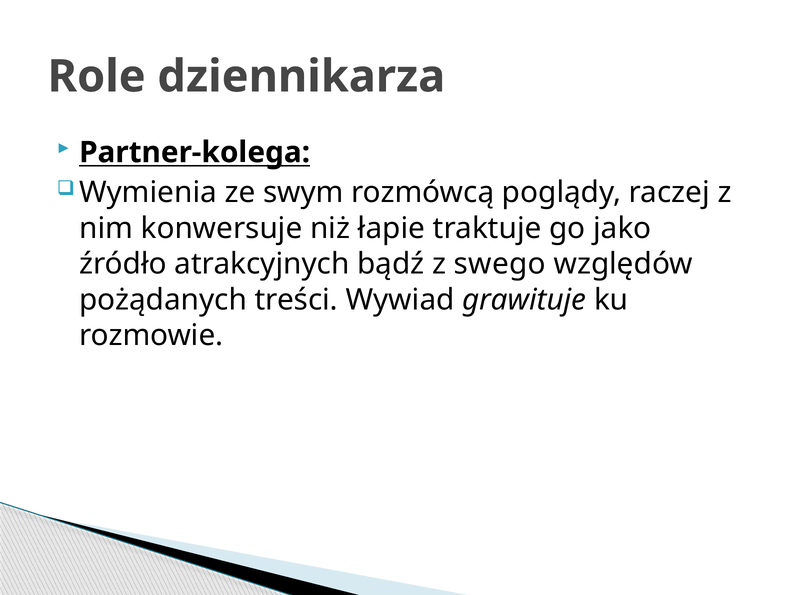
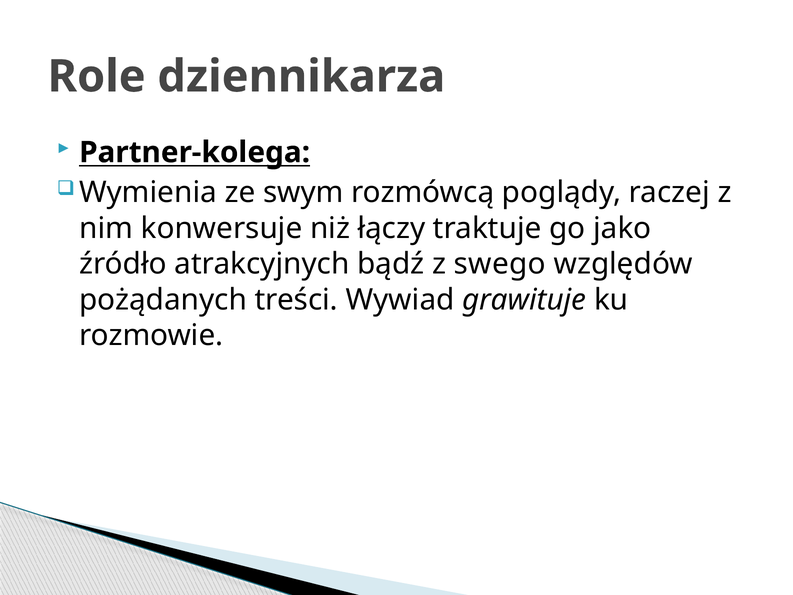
łapie: łapie -> łączy
